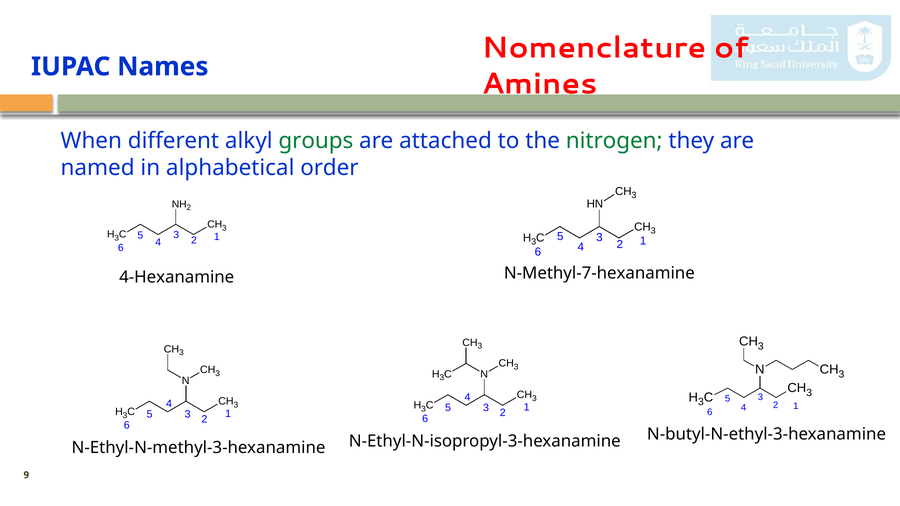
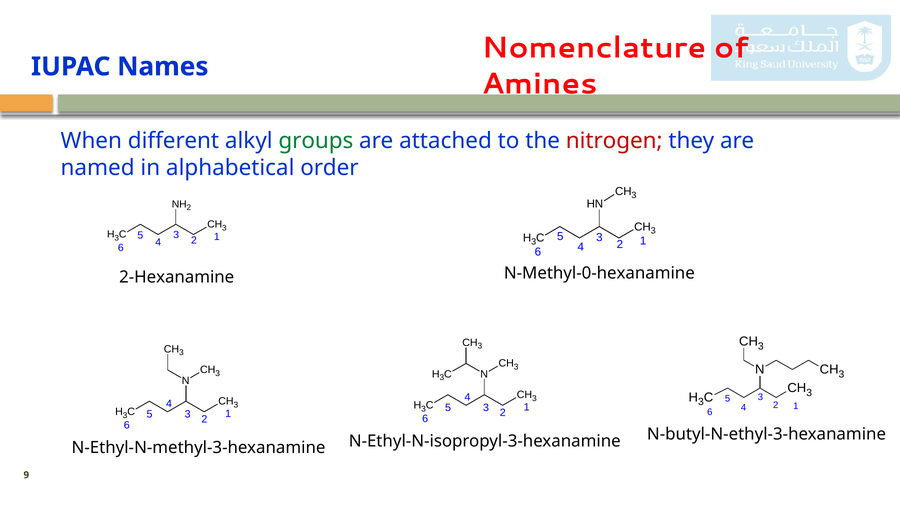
nitrogen colour: green -> red
N-Methyl-7-hexanamine: N-Methyl-7-hexanamine -> N-Methyl-0-hexanamine
4-Hexanamine: 4-Hexanamine -> 2-Hexanamine
